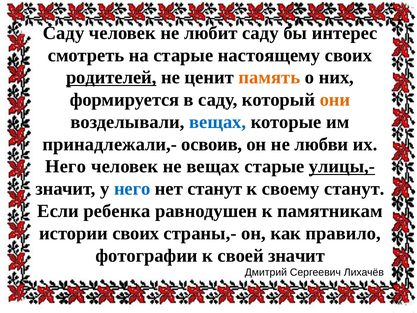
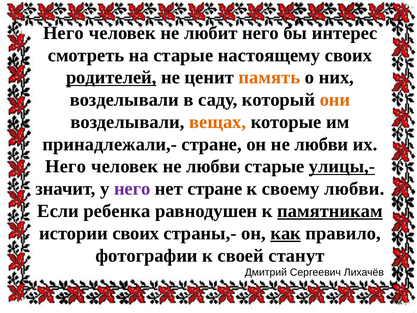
Саду at (64, 33): Саду -> Него
любит саду: саду -> него
формируется at (124, 100): формируется -> возделывали
вещах at (218, 122) colour: blue -> orange
принадлежали,- освоив: освоив -> стране
человек не вещах: вещах -> любви
него at (132, 189) colour: blue -> purple
нет станут: станут -> стране
своему станут: станут -> любви
памятникам underline: none -> present
как underline: none -> present
своей значит: значит -> станут
